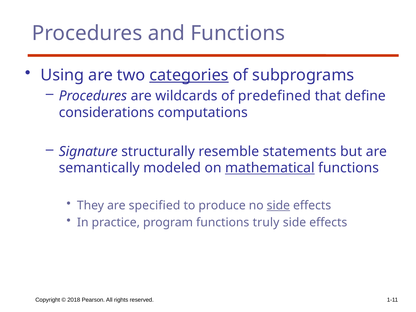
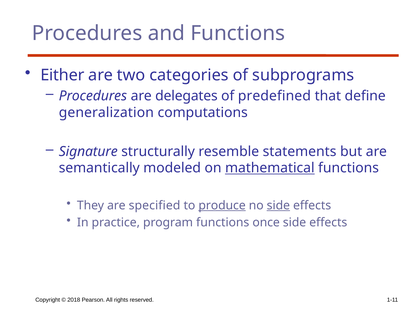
Using: Using -> Either
categories underline: present -> none
wildcards: wildcards -> delegates
considerations: considerations -> generalization
produce underline: none -> present
truly: truly -> once
